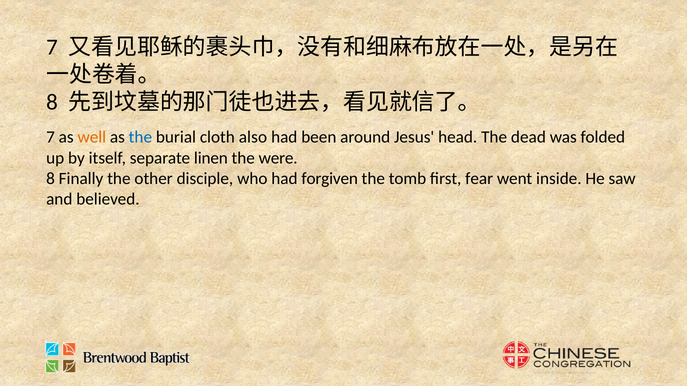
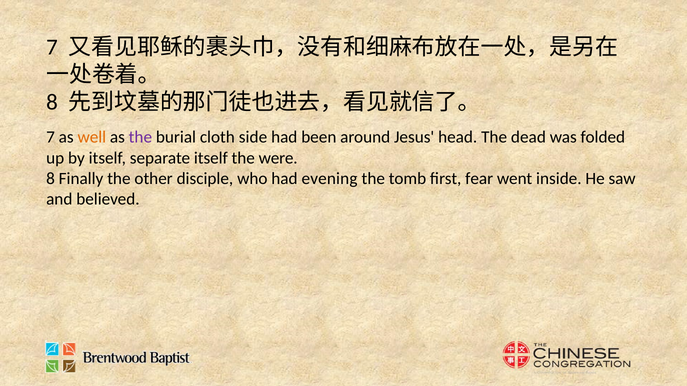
the at (140, 137) colour: blue -> purple
also: also -> side
separate linen: linen -> itself
forgiven: forgiven -> evening
